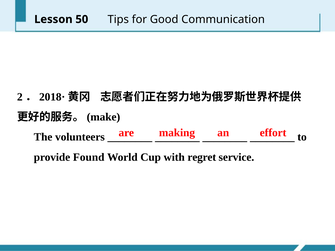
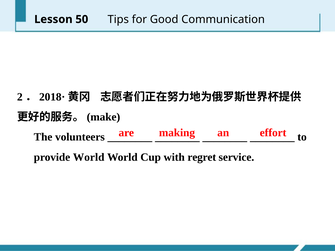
provide Found: Found -> World
